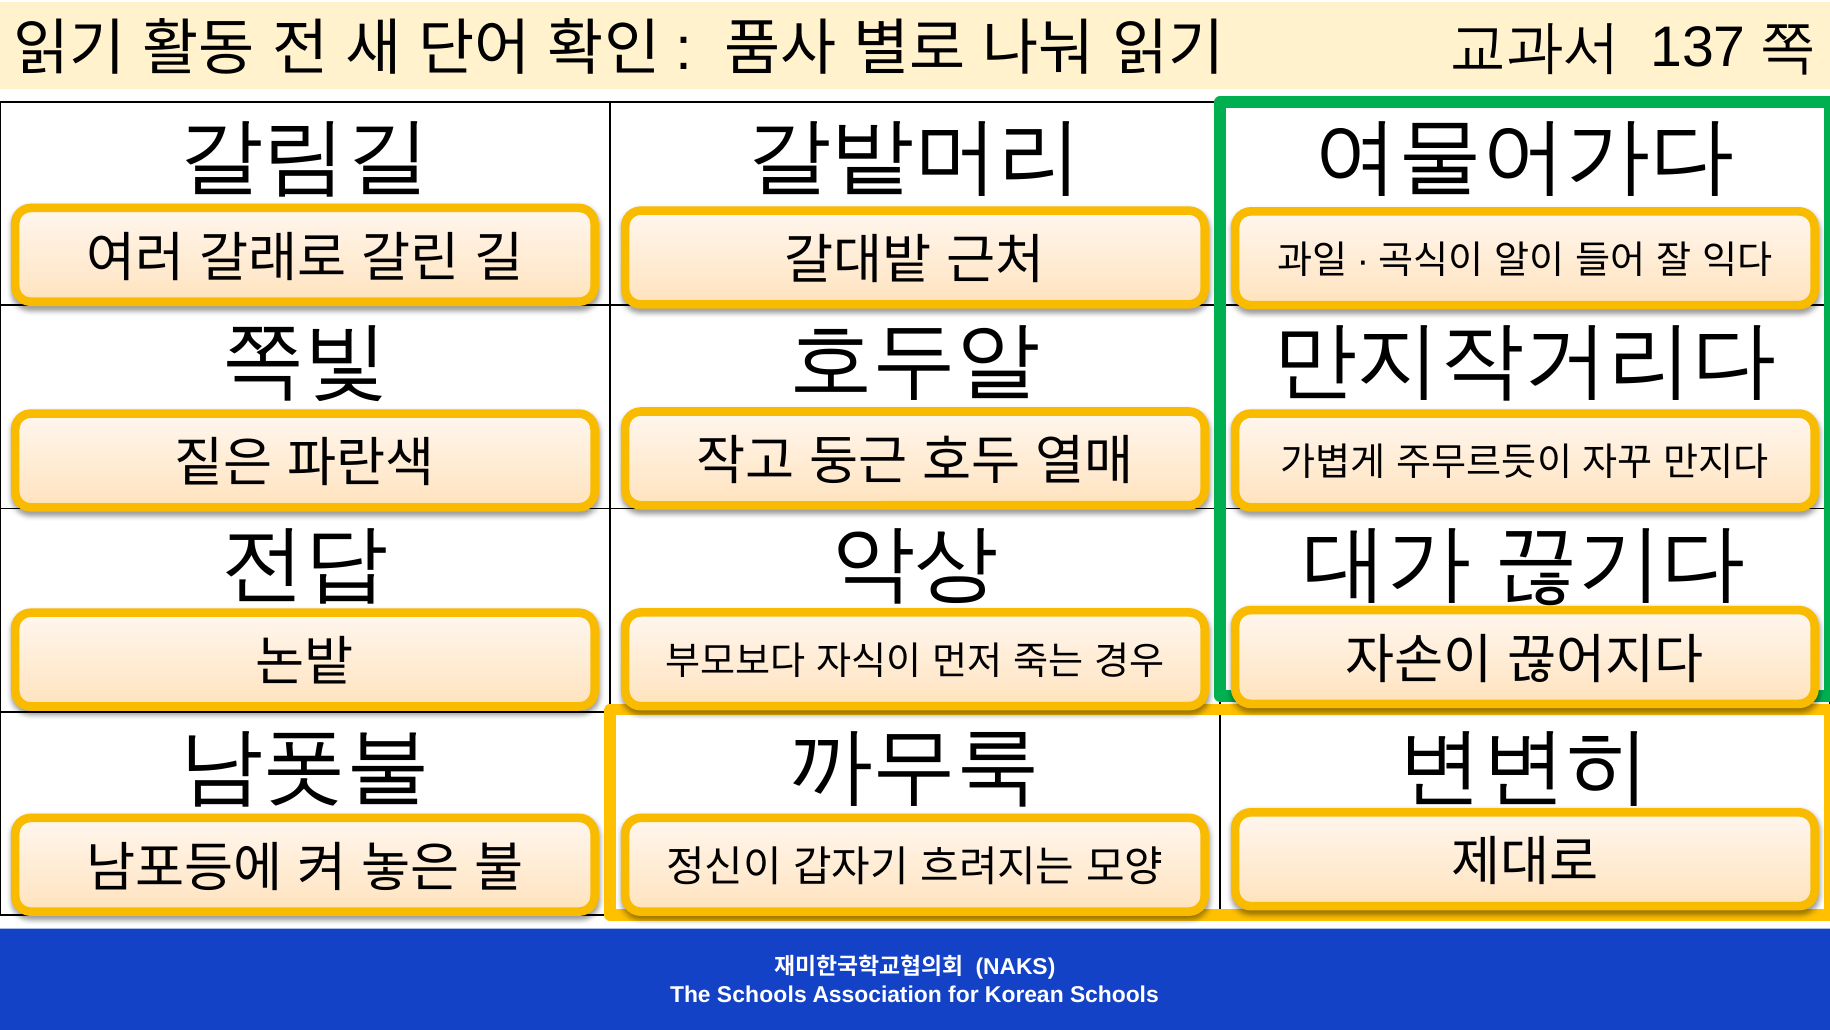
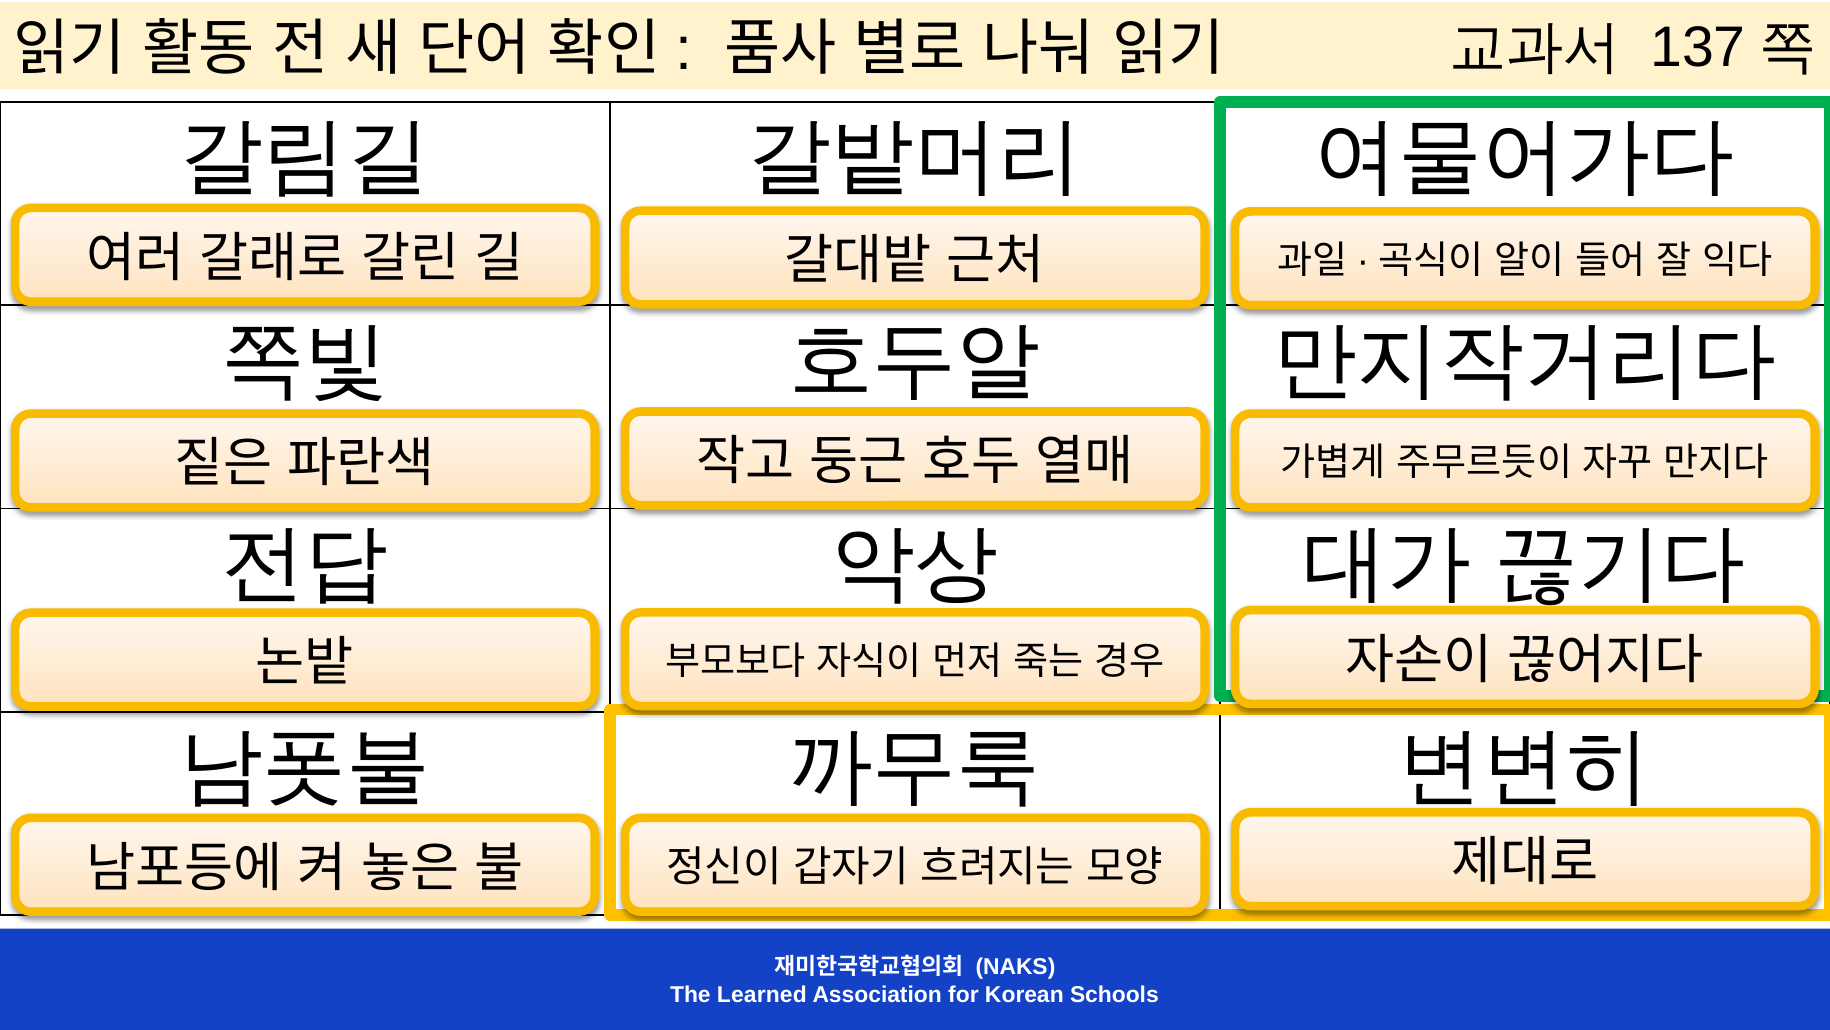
The Schools: Schools -> Learned
